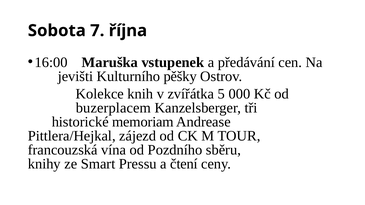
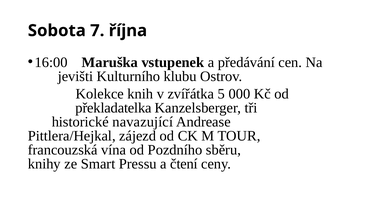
pěšky: pěšky -> klubu
buzerplacem: buzerplacem -> překladatelka
memoriam: memoriam -> navazující
